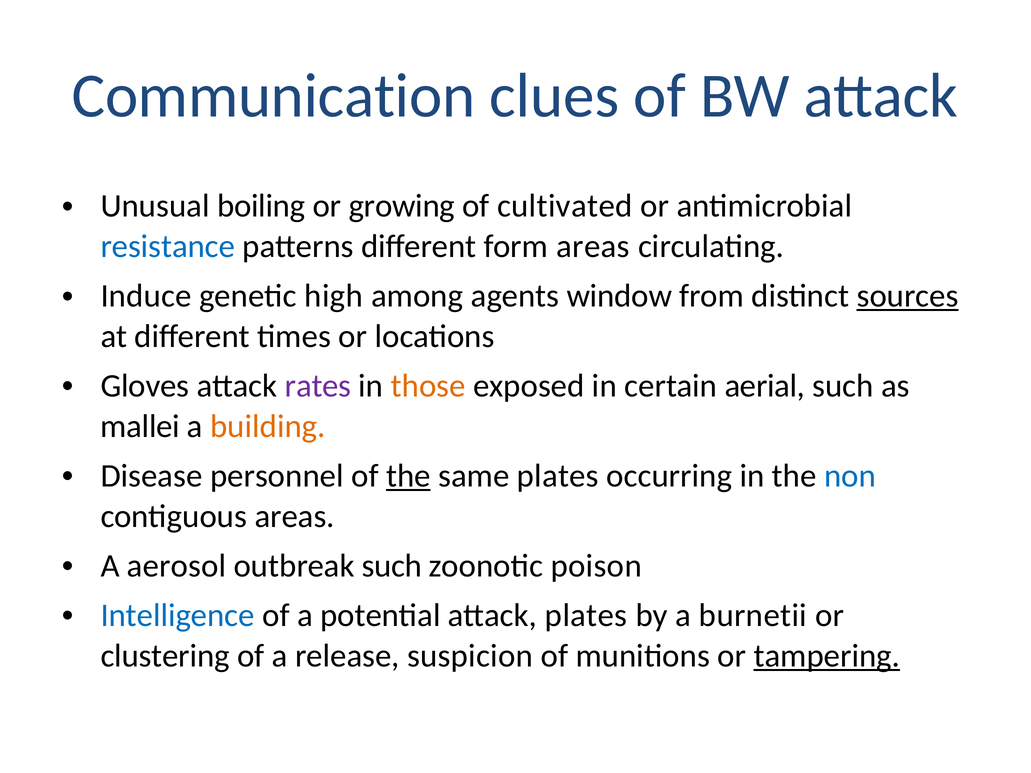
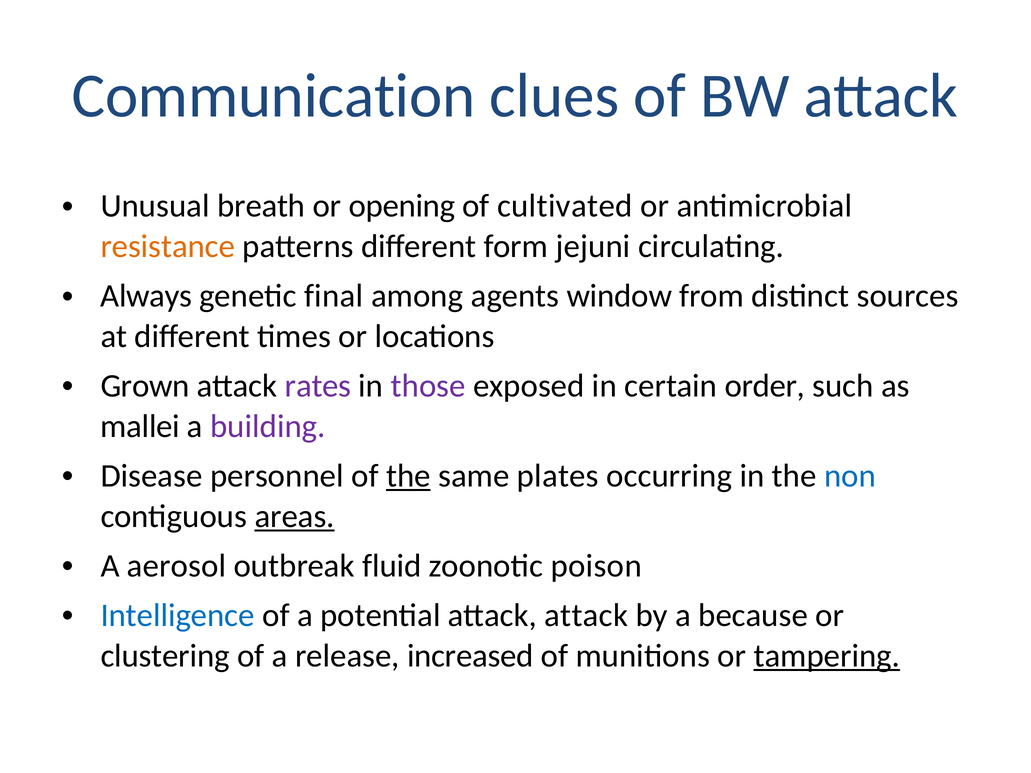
boiling: boiling -> breath
growing: growing -> opening
resistance colour: blue -> orange
form areas: areas -> jejuni
Induce: Induce -> Always
high: high -> final
sources underline: present -> none
Gloves: Gloves -> Grown
those colour: orange -> purple
aerial: aerial -> order
building colour: orange -> purple
areas at (295, 516) underline: none -> present
outbreak such: such -> fluid
attack plates: plates -> attack
burnetii: burnetii -> because
suspicion: suspicion -> increased
